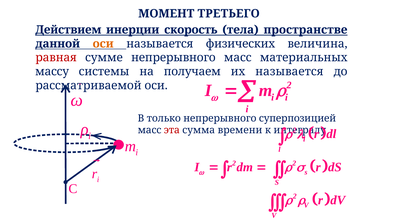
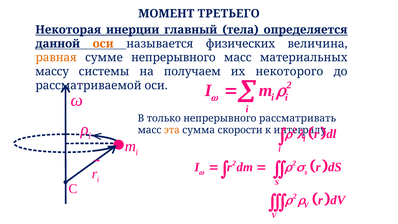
Действием: Действием -> Некоторая
скорость: скорость -> главный
пространстве: пространстве -> определяется
равная colour: red -> orange
их называется: называется -> некоторого
суперпозицией: суперпозицией -> рассматривать
эта colour: red -> orange
времени: времени -> скорости
